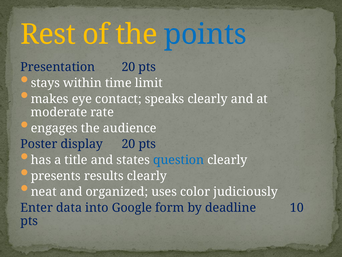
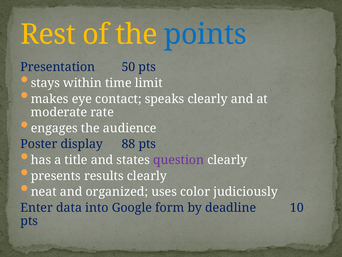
Presentation 20: 20 -> 50
display 20: 20 -> 88
question colour: blue -> purple
